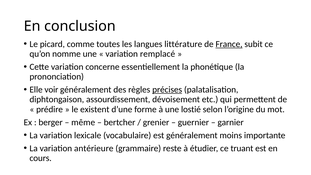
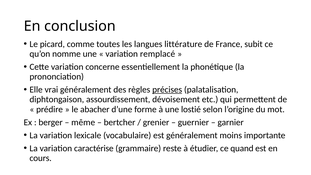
France underline: present -> none
voir: voir -> vrai
existent: existent -> abacher
antérieure: antérieure -> caractérise
truant: truant -> quand
